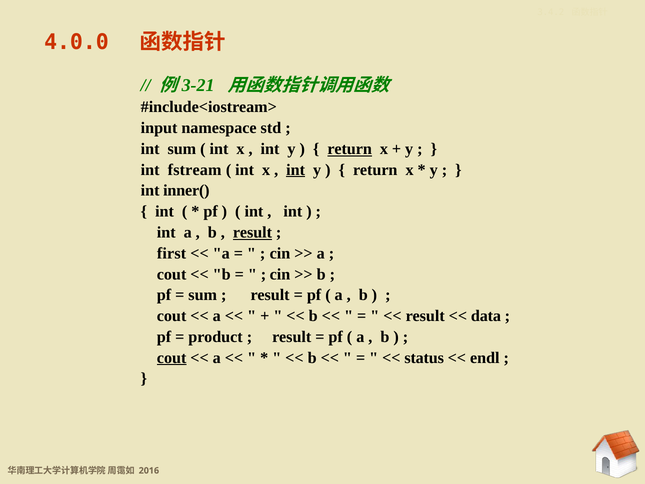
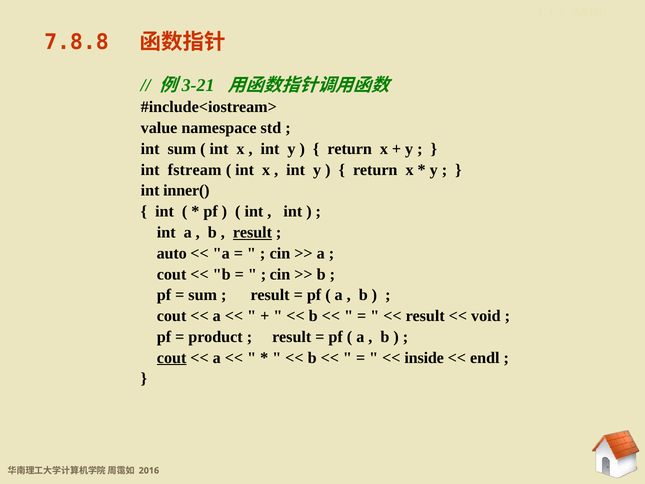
4.0.0: 4.0.0 -> 7.8.8
input: input -> value
return at (350, 149) underline: present -> none
int at (296, 170) underline: present -> none
first: first -> auto
data: data -> void
status: status -> inside
